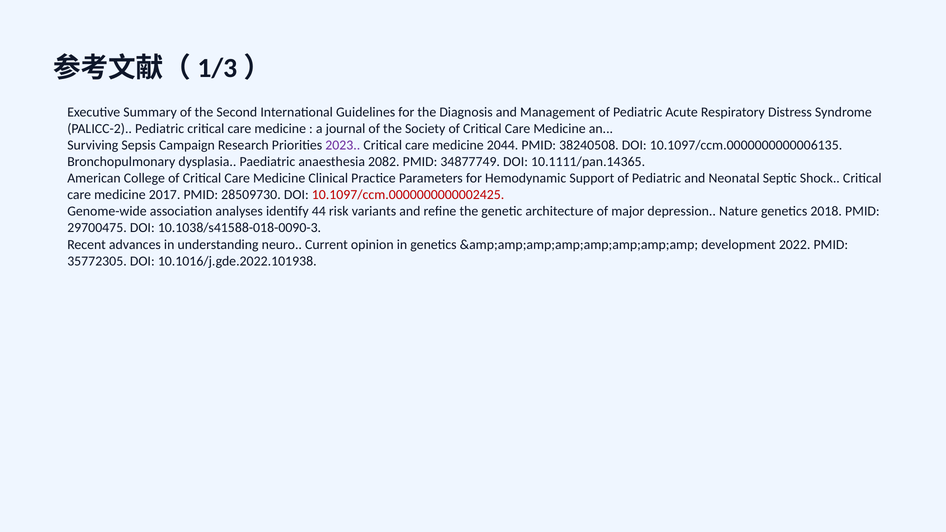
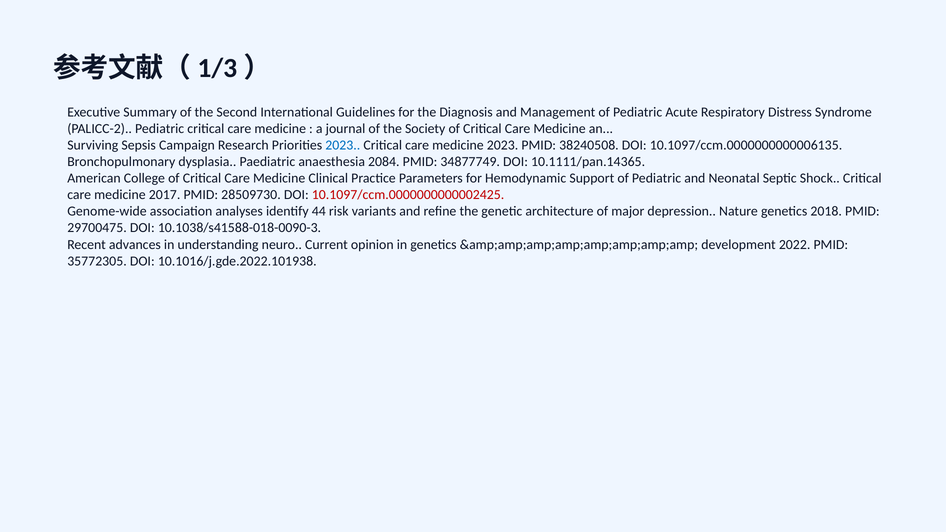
2023 at (343, 145) colour: purple -> blue
medicine 2044: 2044 -> 2023
2082: 2082 -> 2084
